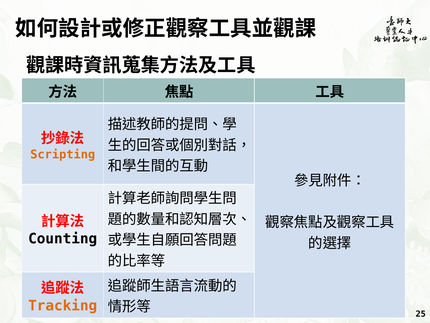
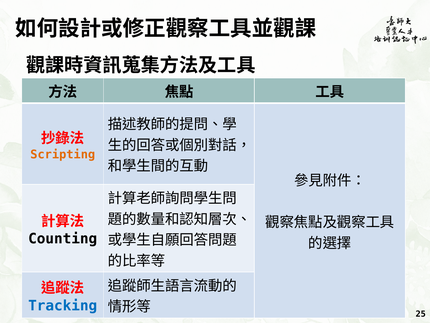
Tracking colour: orange -> blue
